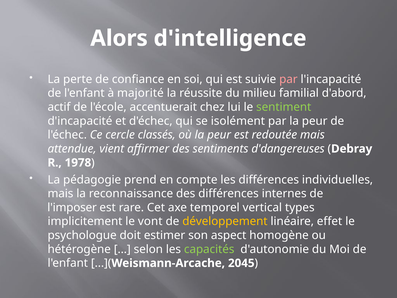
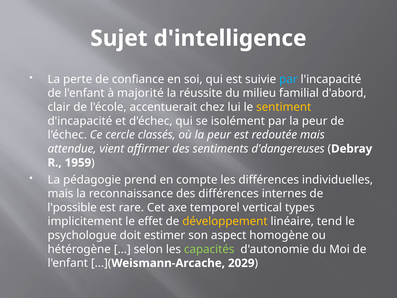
Alors: Alors -> Sujet
par at (288, 79) colour: pink -> light blue
actif: actif -> clair
sentiment colour: light green -> yellow
1978: 1978 -> 1959
l'imposer: l'imposer -> l'possible
vont: vont -> effet
effet: effet -> tend
2045: 2045 -> 2029
